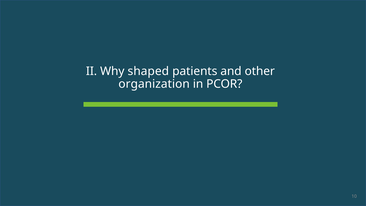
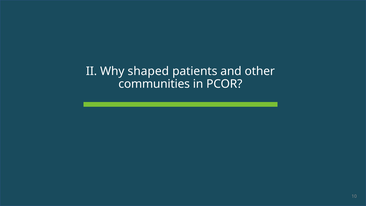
organization: organization -> communities
